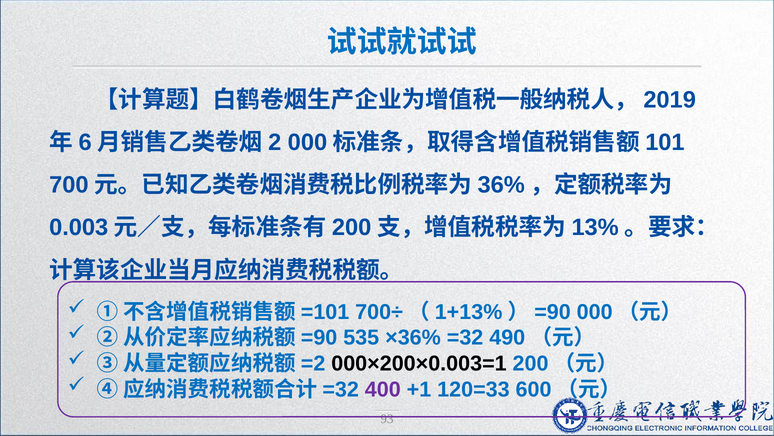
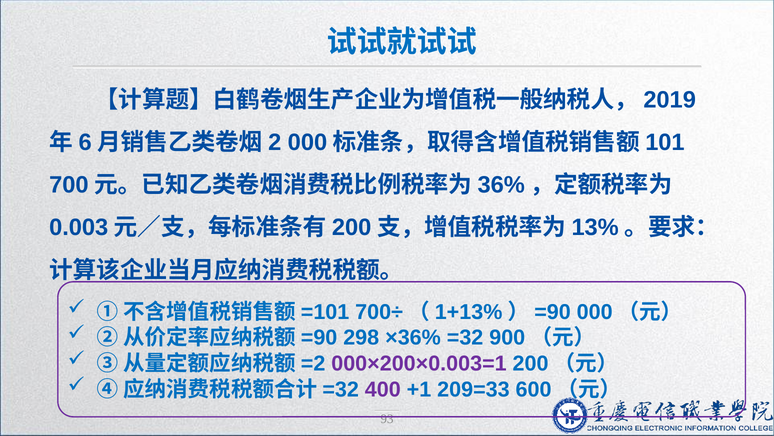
535: 535 -> 298
490: 490 -> 900
000×200×0.003=1 colour: black -> purple
120=33: 120=33 -> 209=33
